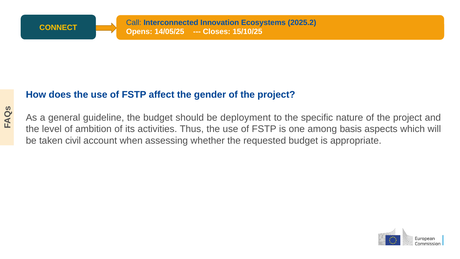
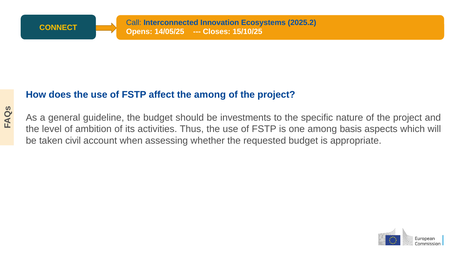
the gender: gender -> among
deployment: deployment -> investments
